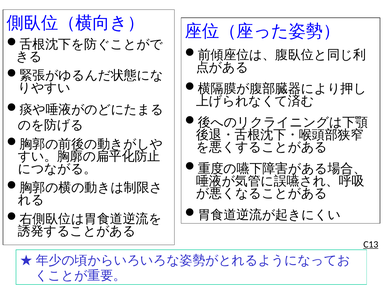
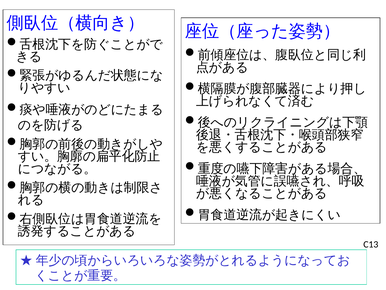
C13 underline: present -> none
